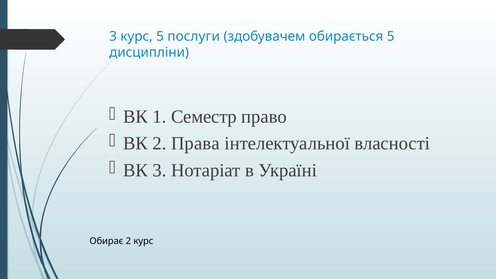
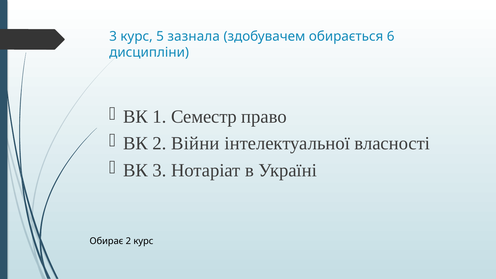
послуги: послуги -> зазнала
обирається 5: 5 -> 6
Права: Права -> Війни
